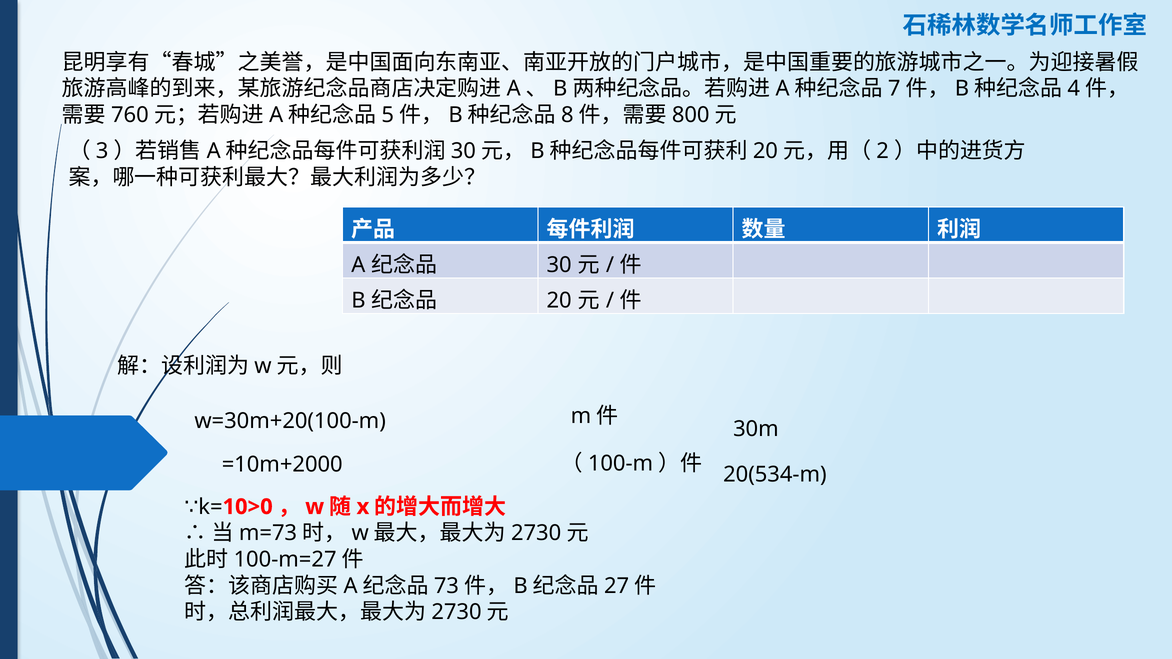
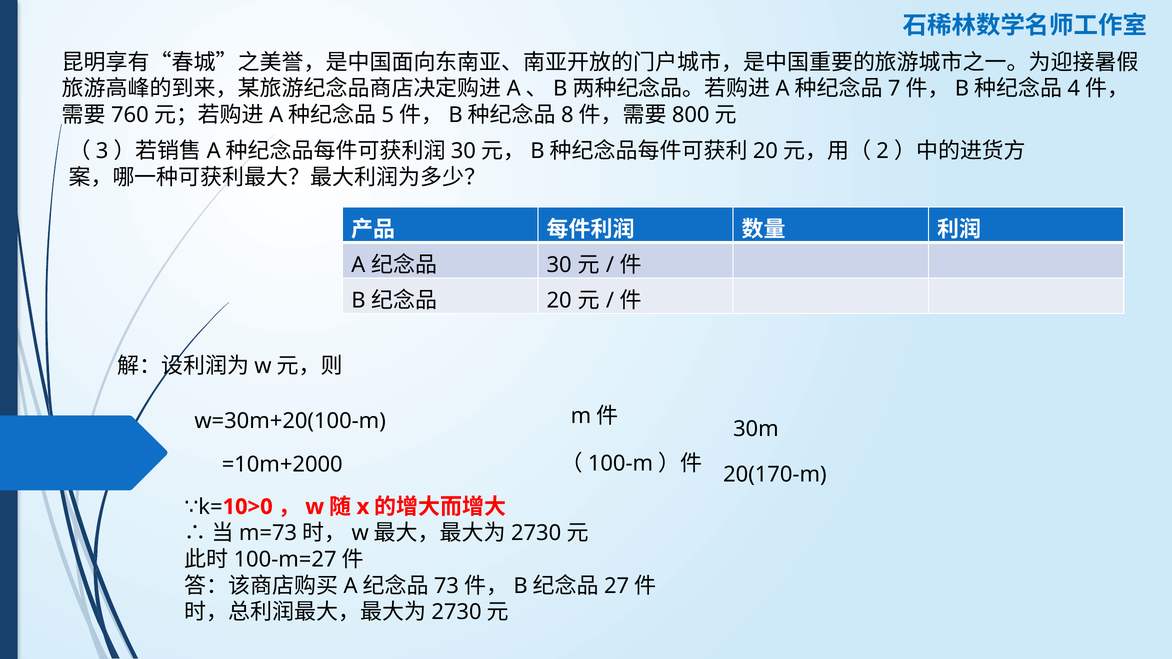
20(534-m: 20(534-m -> 20(170-m
